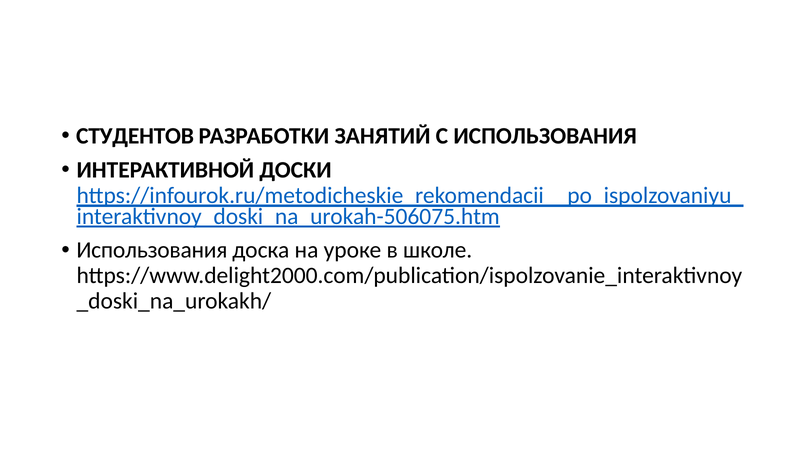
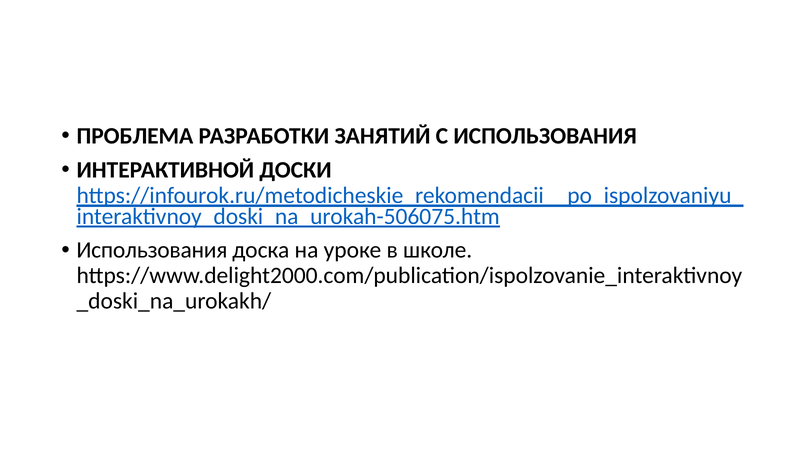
СТУДЕНТОВ: СТУДЕНТОВ -> ПРОБЛЕМА
